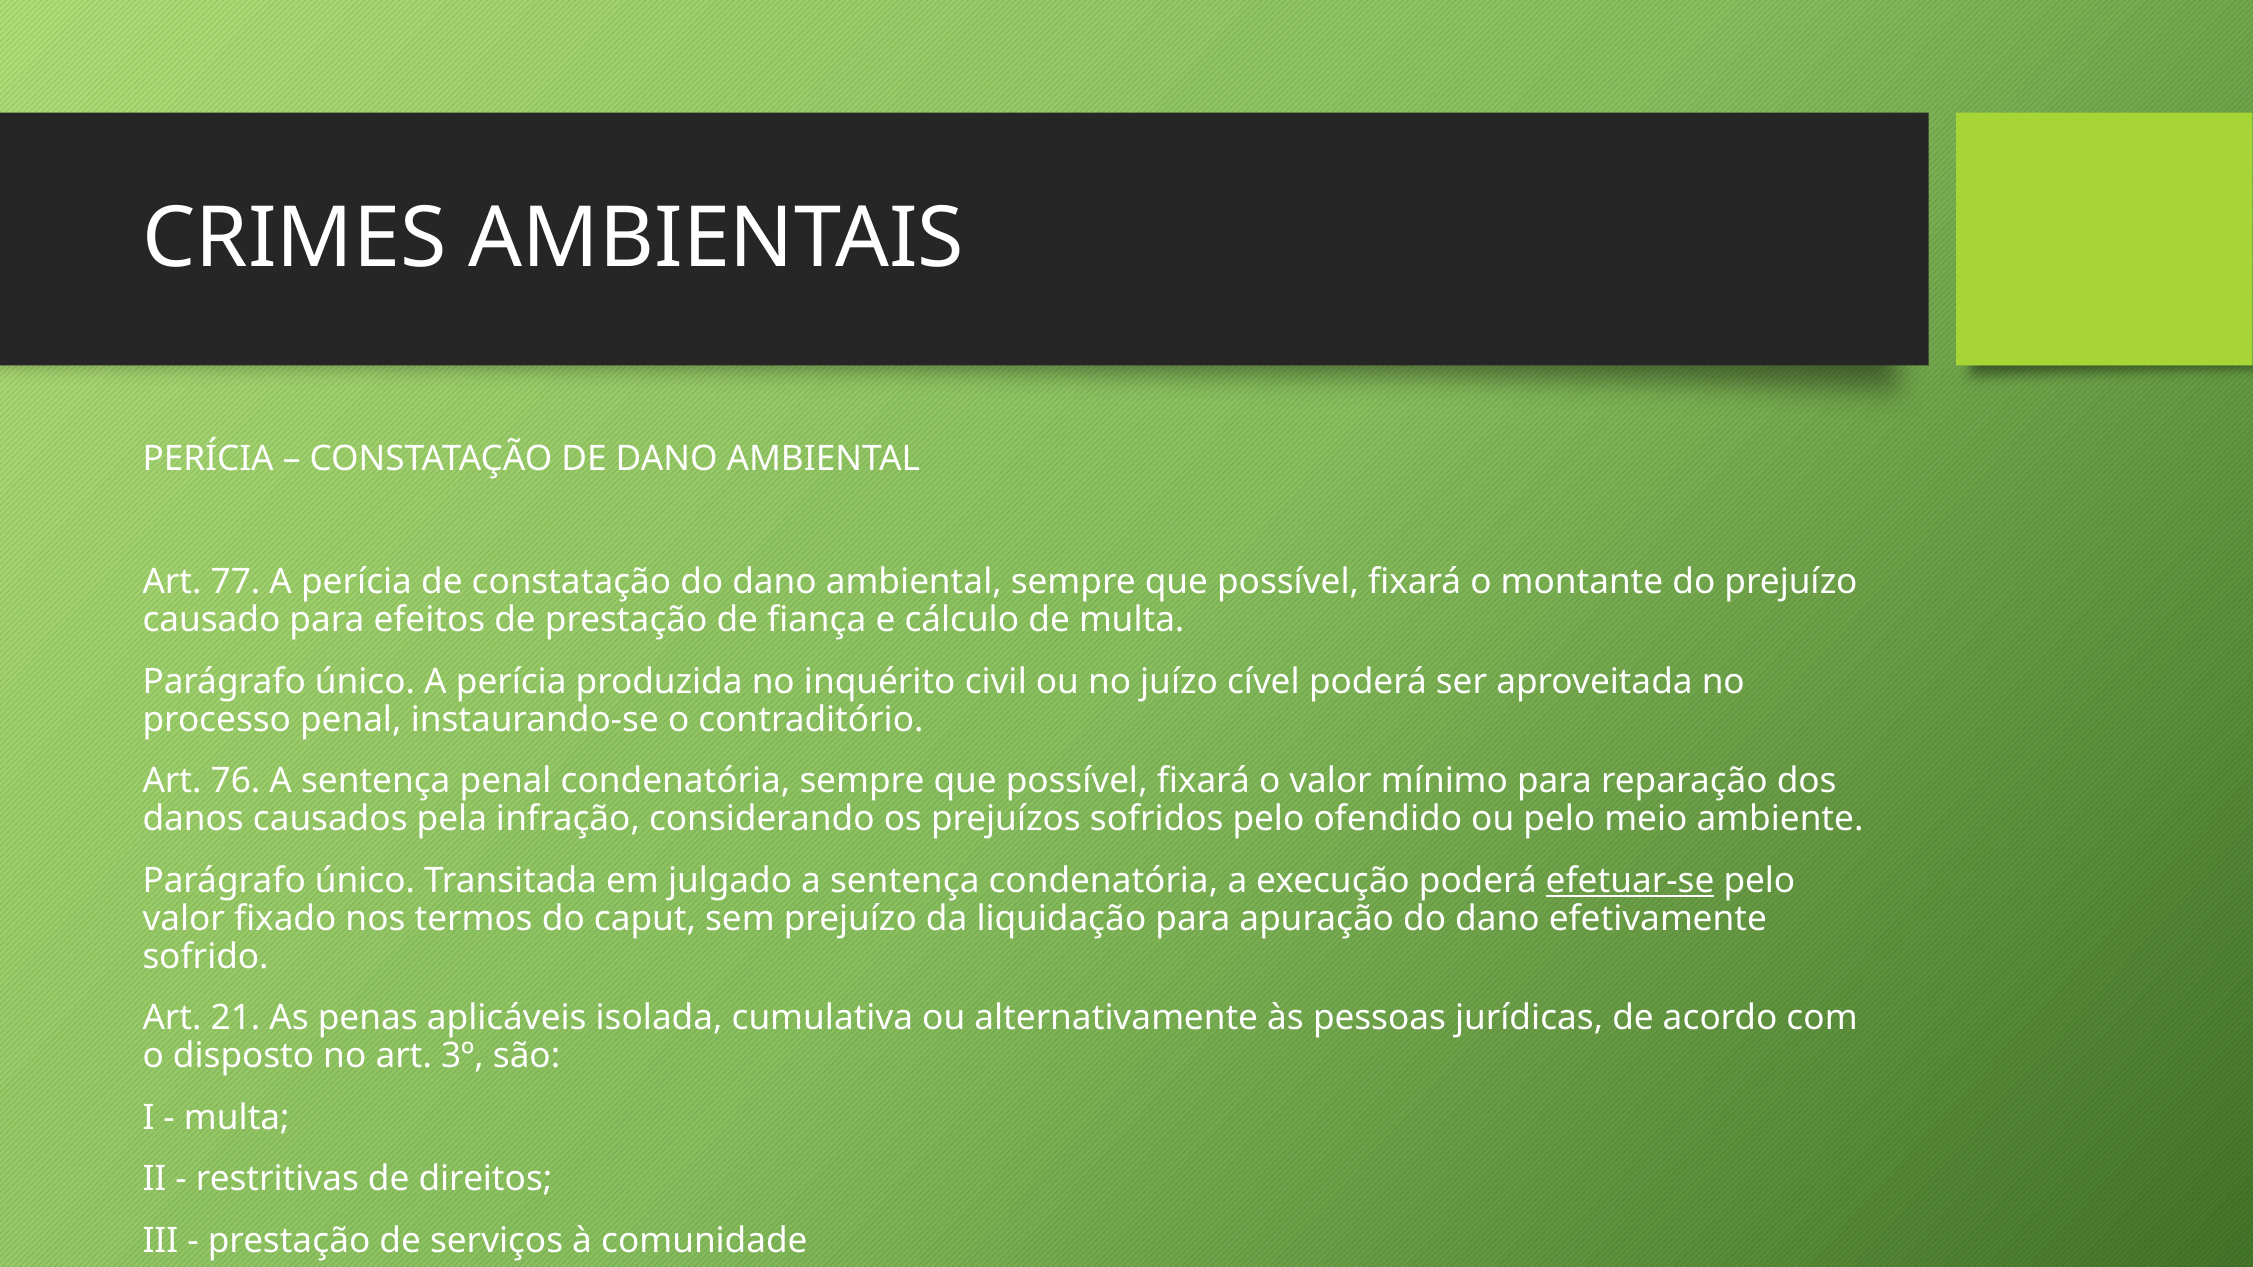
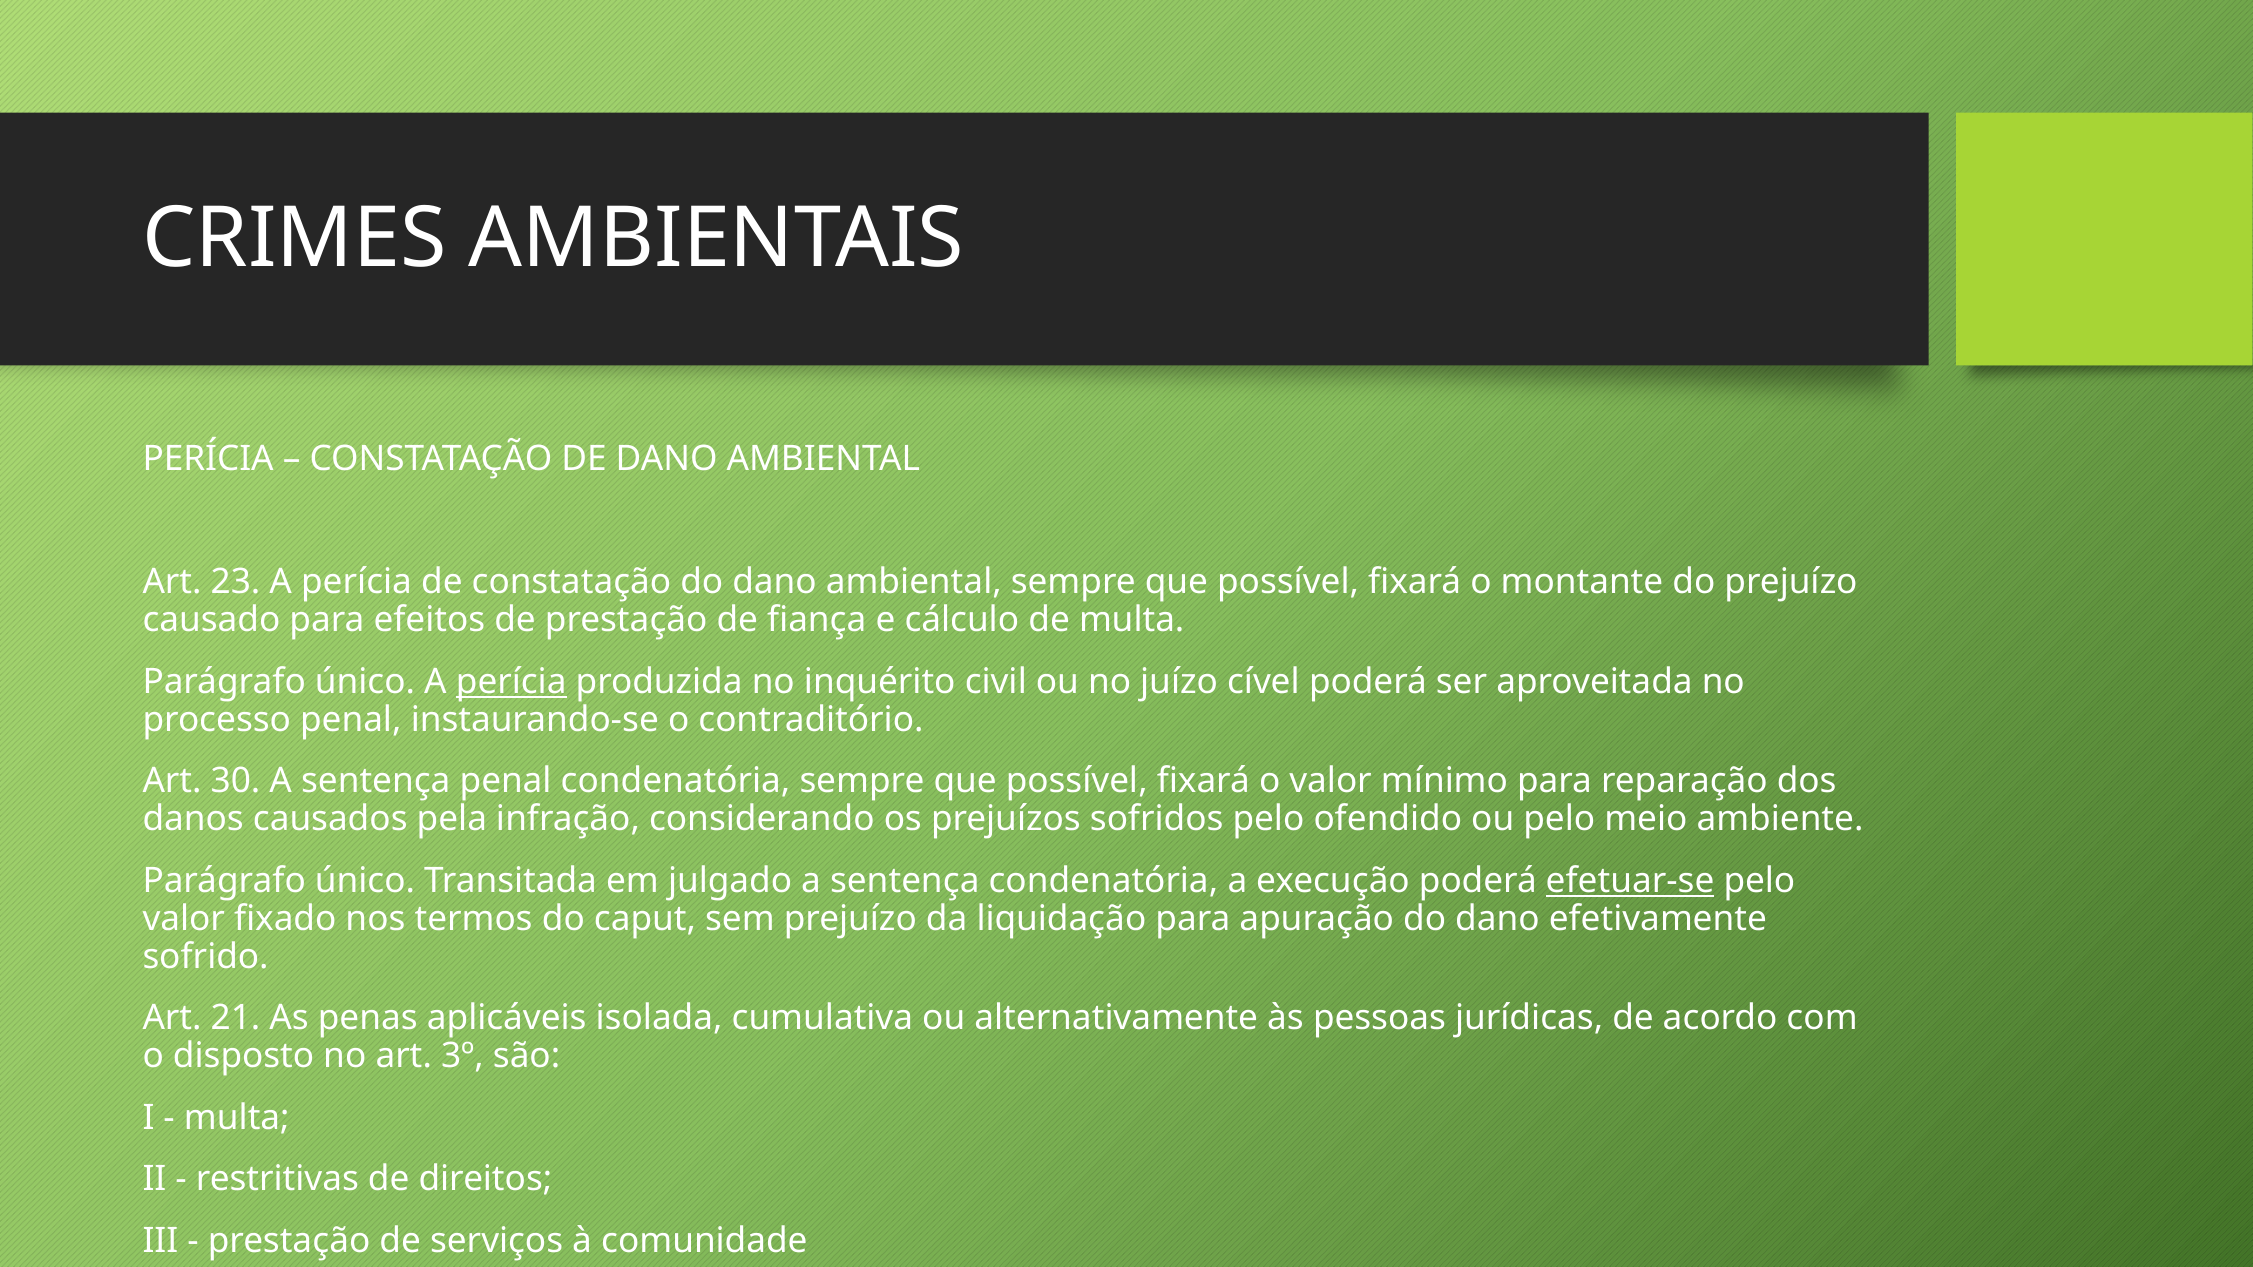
77: 77 -> 23
perícia at (511, 682) underline: none -> present
76: 76 -> 30
